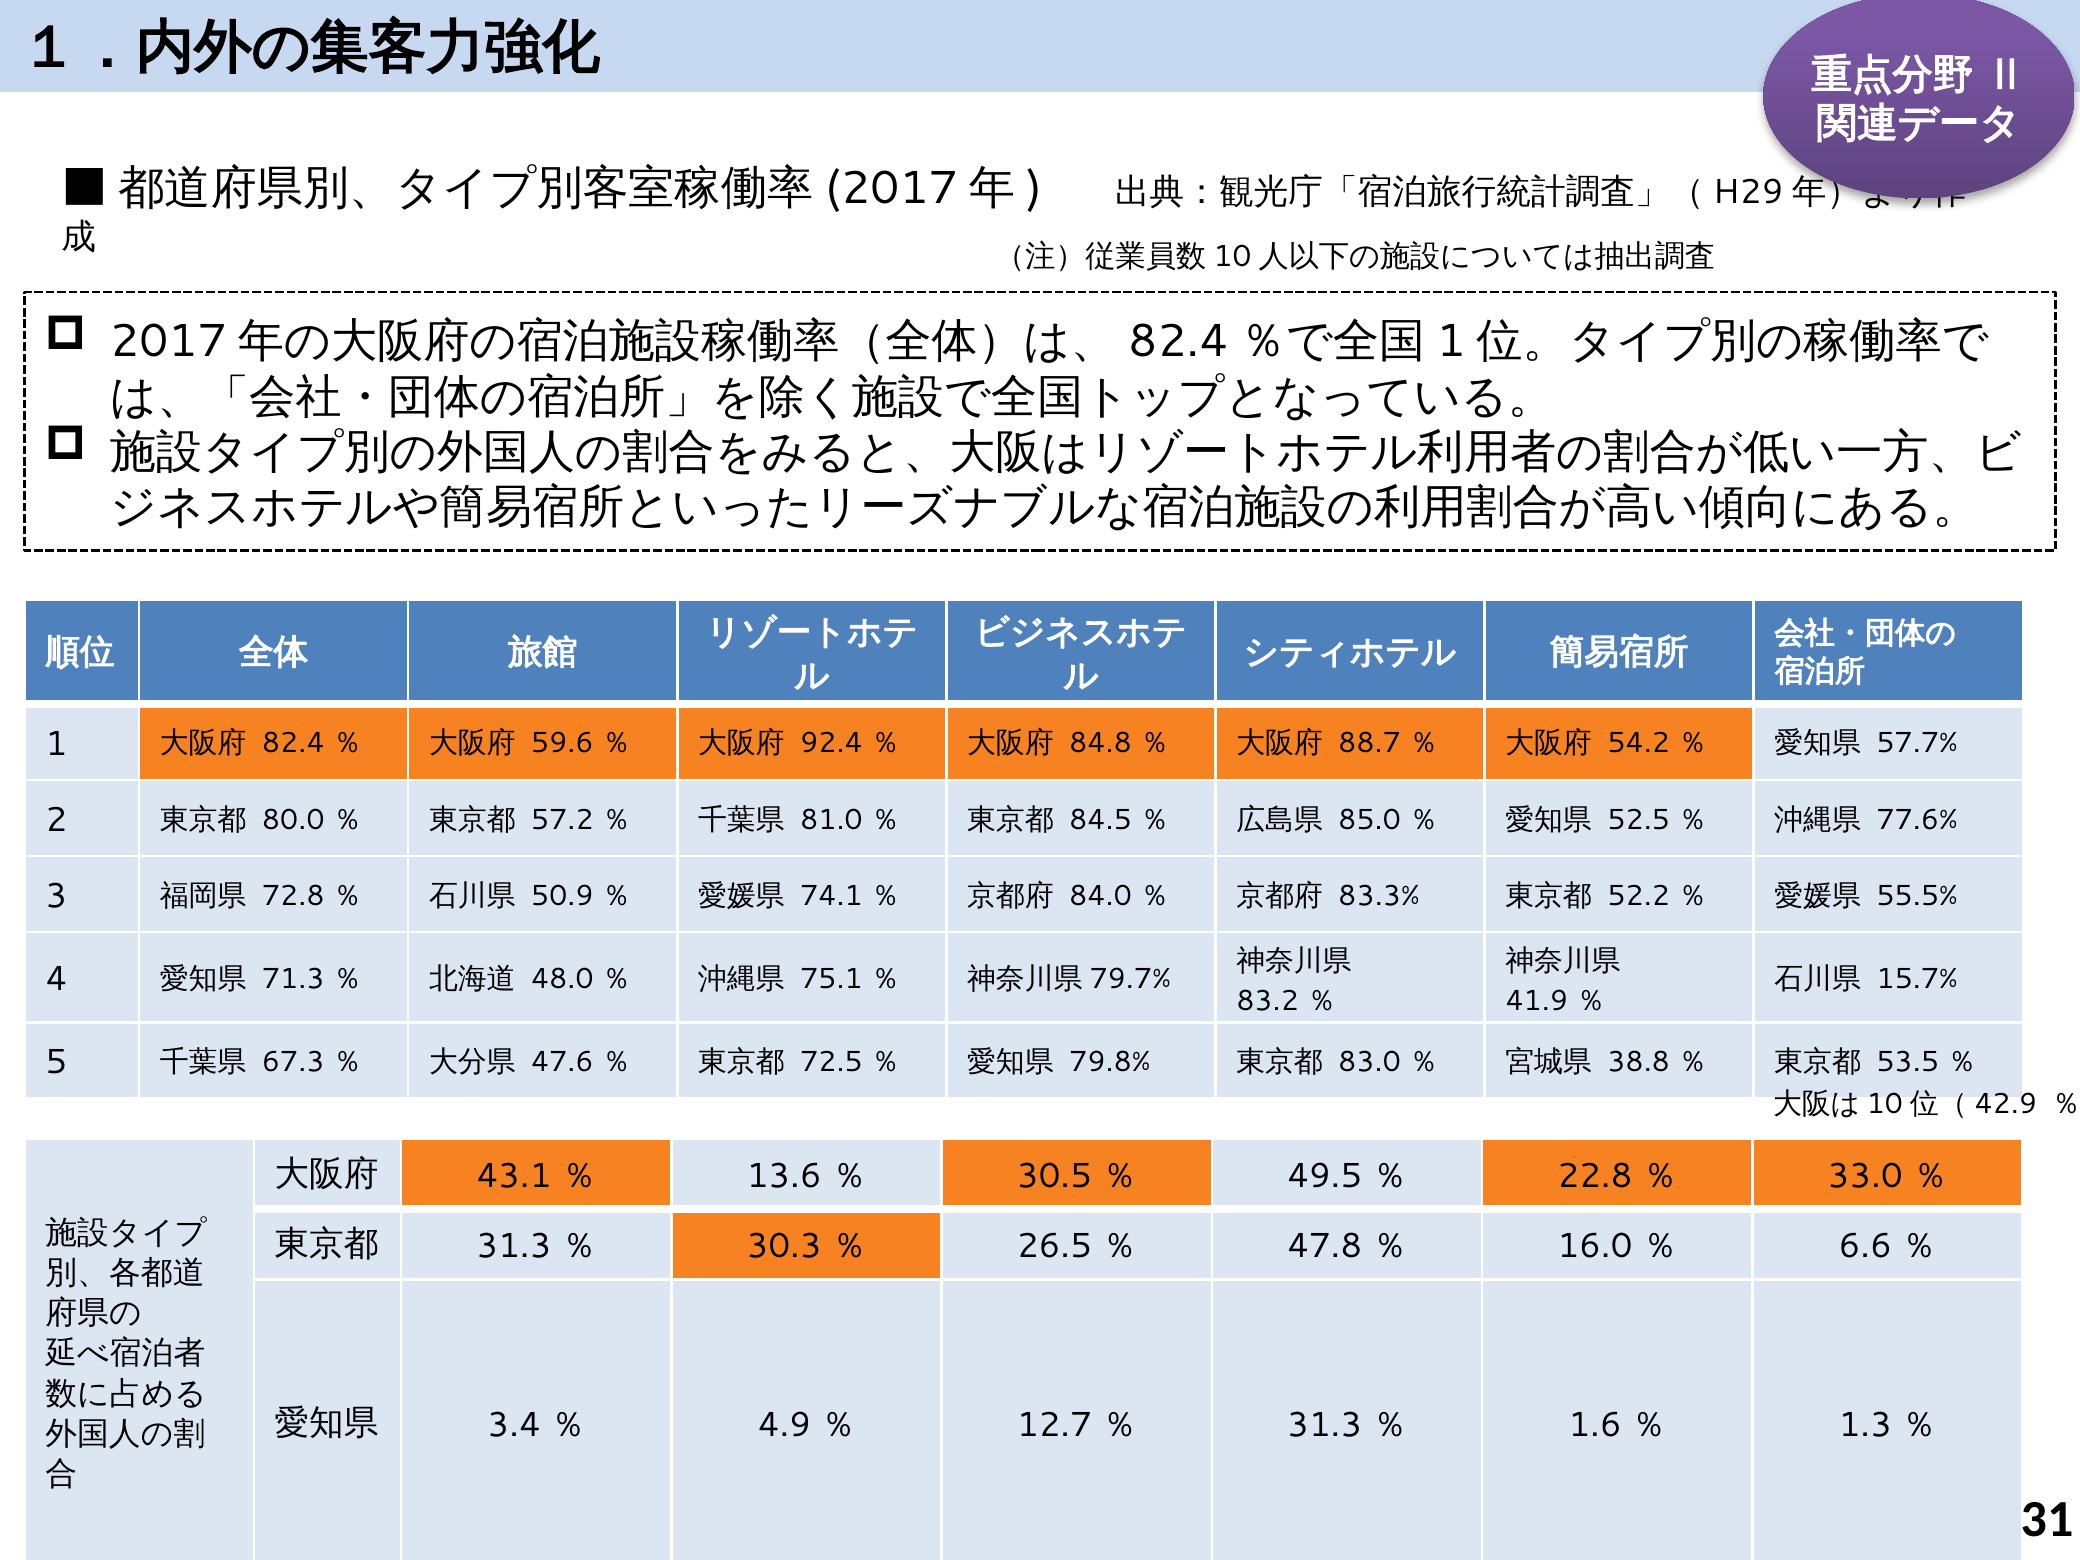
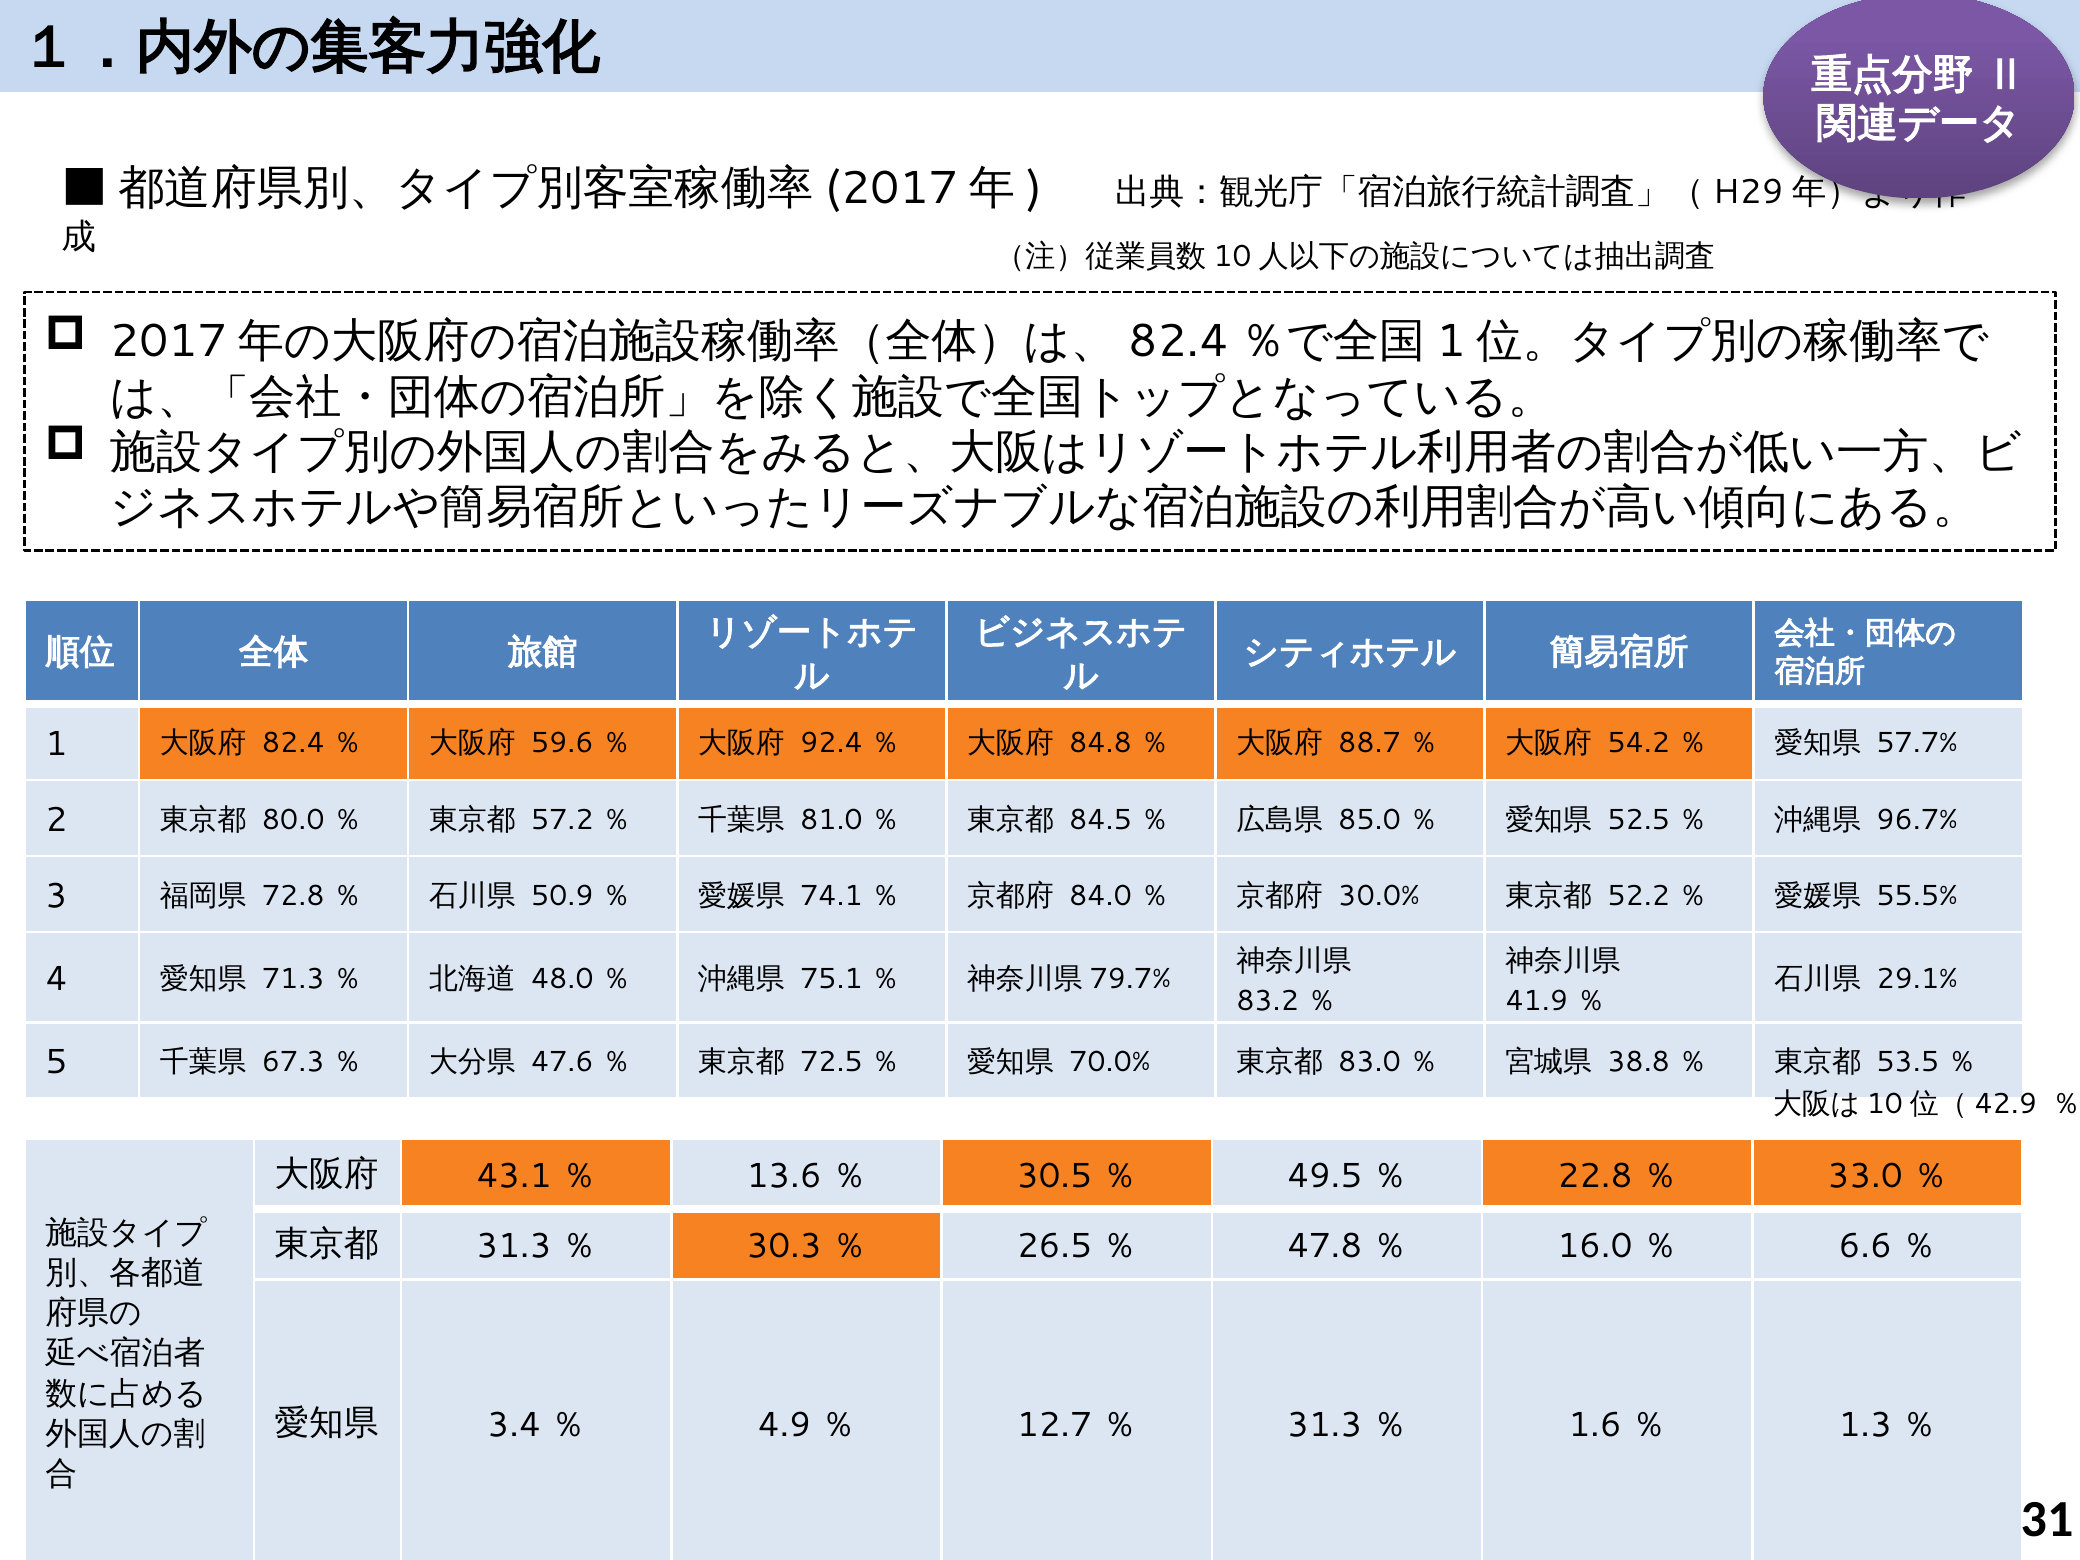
77.6%: 77.6% -> 96.7%
83.3%: 83.3% -> 30.0%
15.7%: 15.7% -> 29.1%
79.8%: 79.8% -> 70.0%
